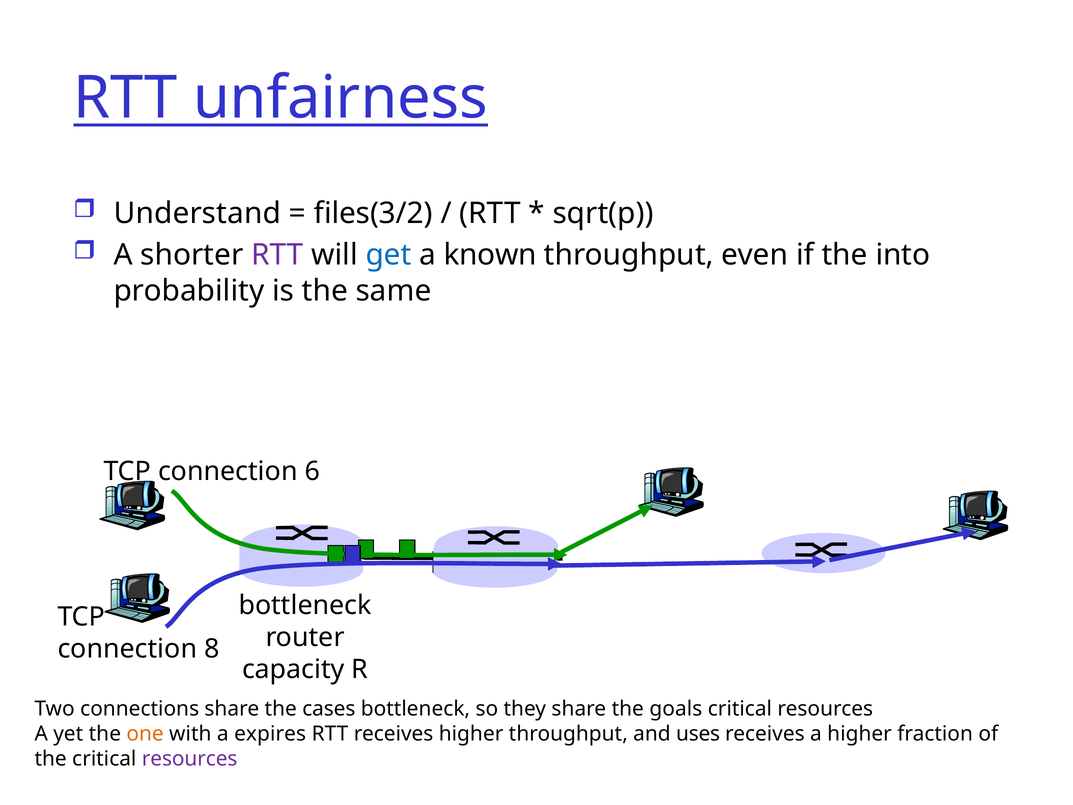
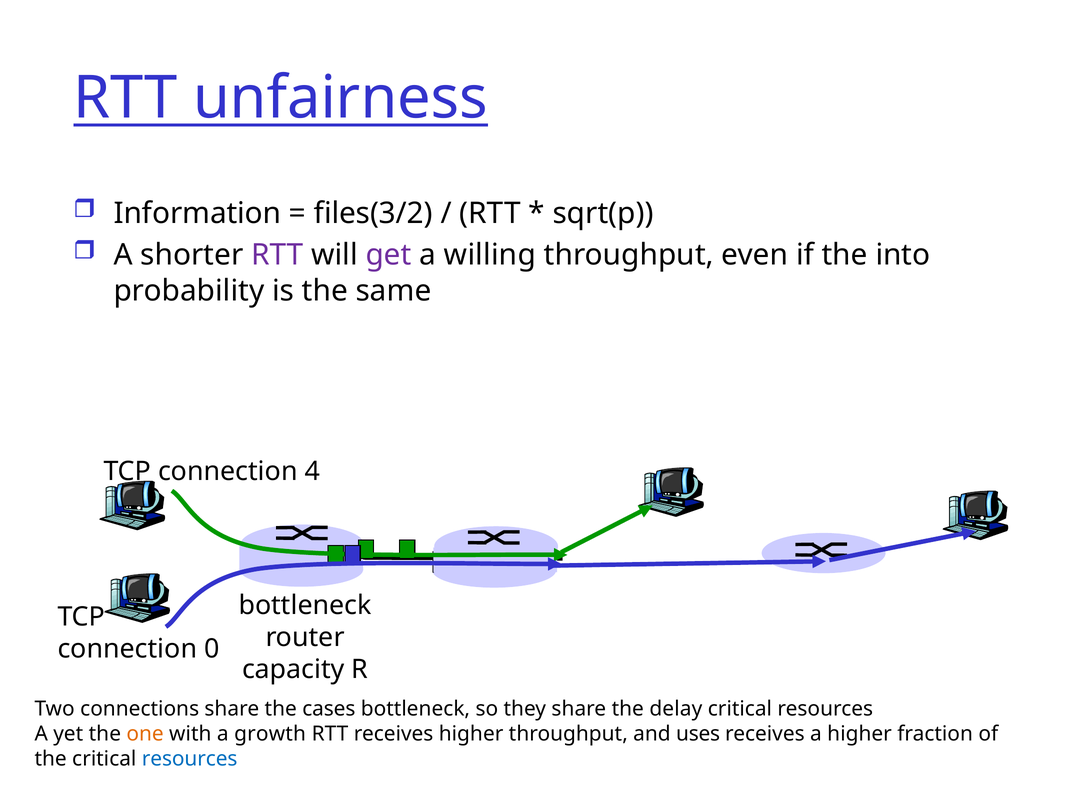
Understand: Understand -> Information
get colour: blue -> purple
known: known -> willing
6: 6 -> 4
8: 8 -> 0
goals: goals -> delay
expires: expires -> growth
resources at (190, 759) colour: purple -> blue
